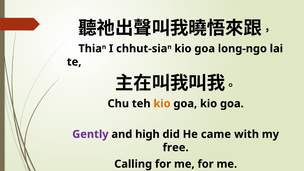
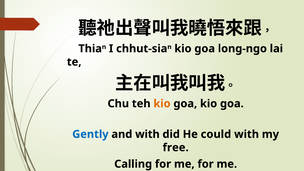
Gently colour: purple -> blue
and high: high -> with
came: came -> could
